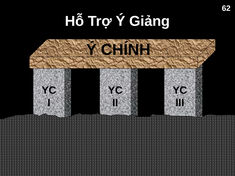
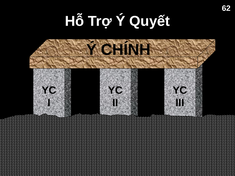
Giảng: Giảng -> Quyết
